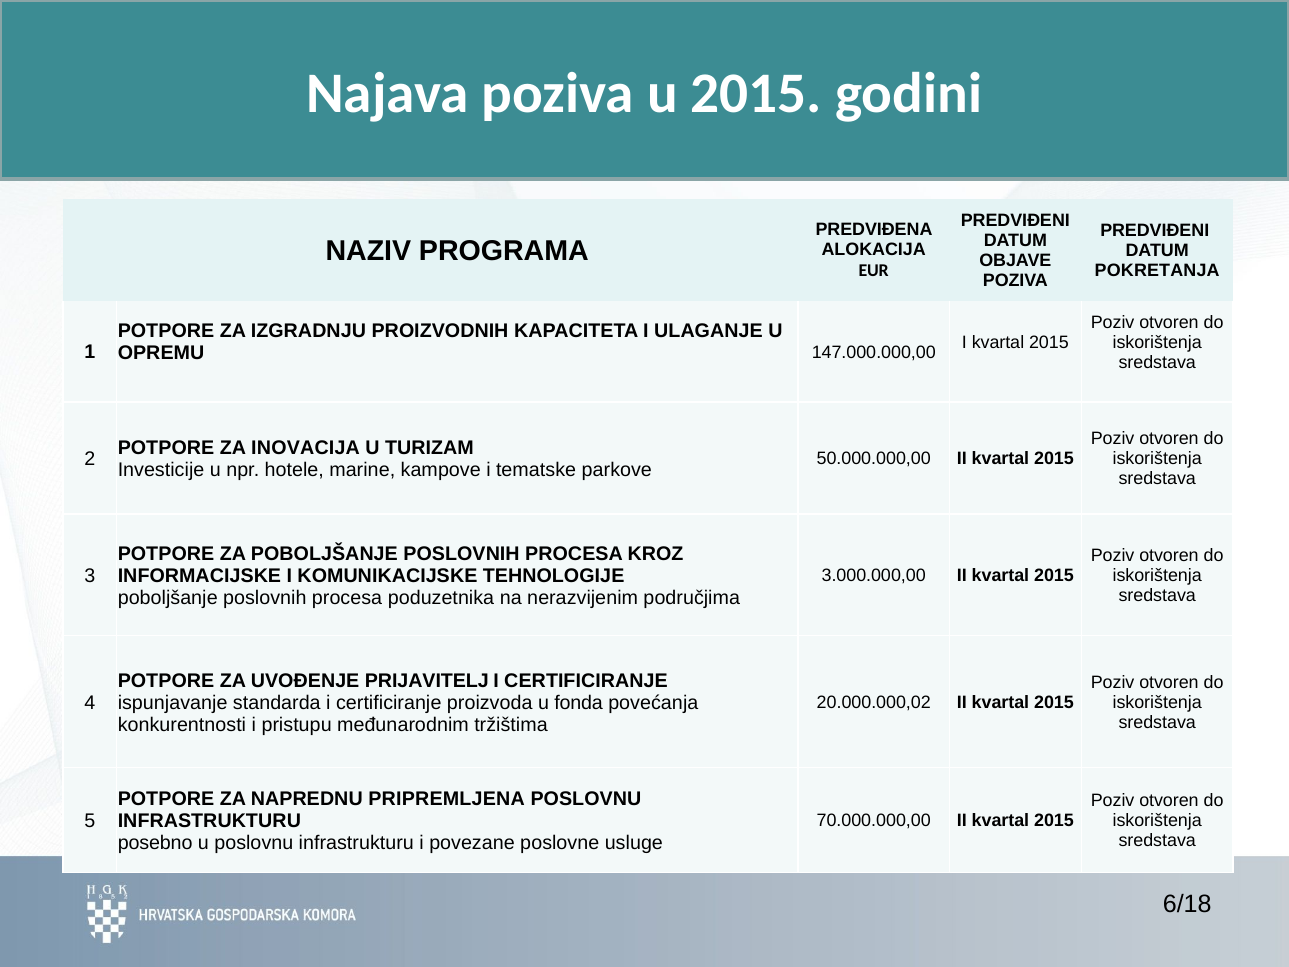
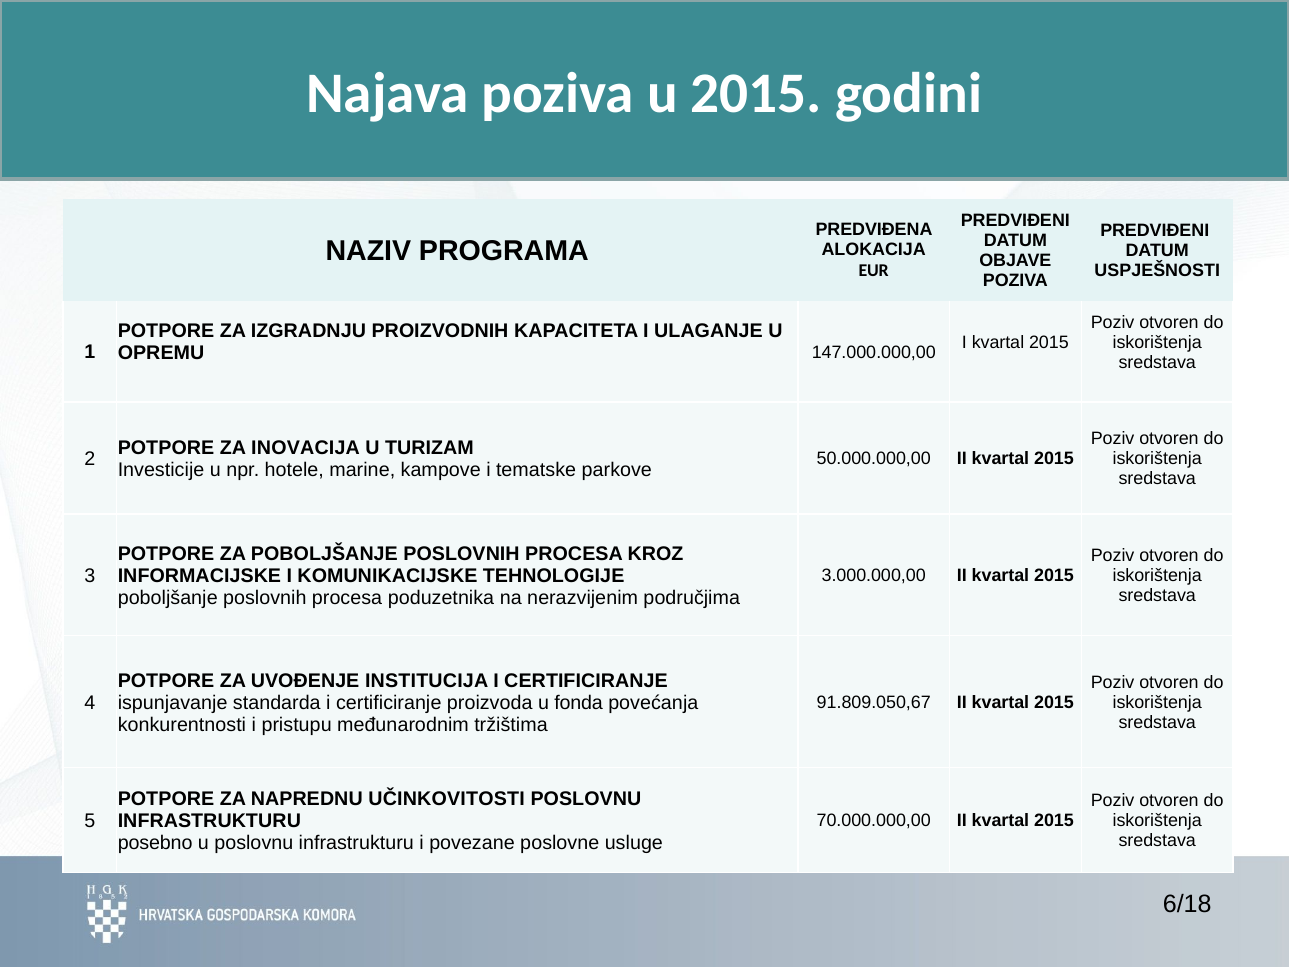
POKRETANJA: POKRETANJA -> USPJEŠNOSTI
PRIJAVITELJ: PRIJAVITELJ -> INSTITUCIJA
20.000.000,02: 20.000.000,02 -> 91.809.050,67
PRIPREMLJENA: PRIPREMLJENA -> UČINKOVITOSTI
